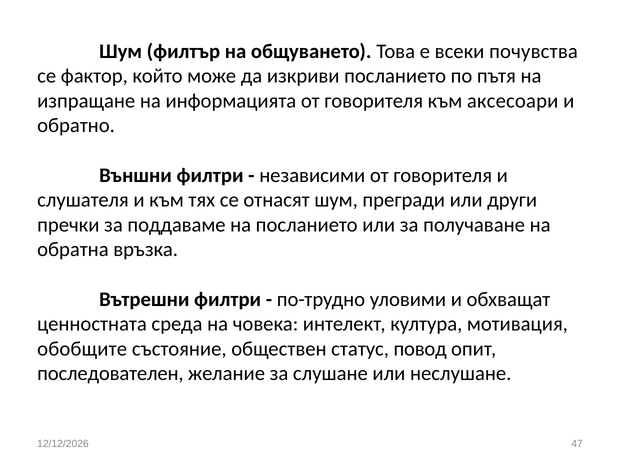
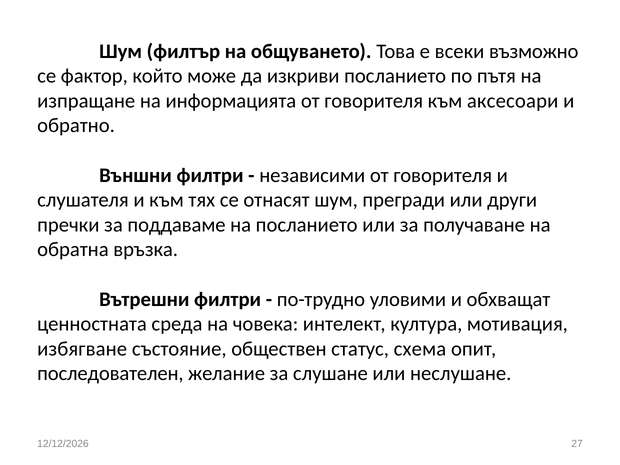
почувства: почувства -> възможно
обобщите: обобщите -> избягване
повод: повод -> схема
47: 47 -> 27
